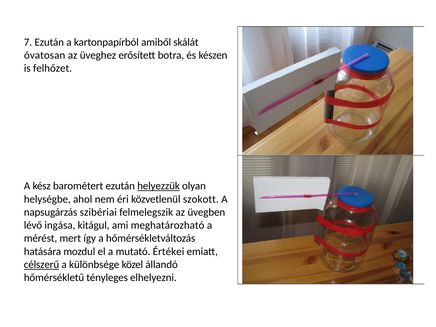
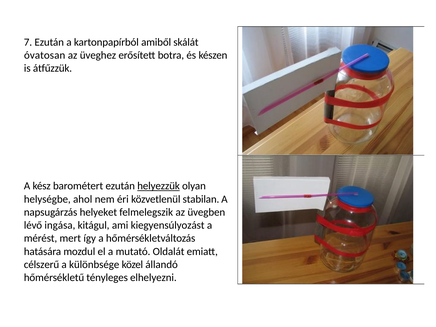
felhőzet: felhőzet -> átfűzzük
szokott: szokott -> stabilan
szibériai: szibériai -> helyeket
meghatározható: meghatározható -> kiegyensúlyozást
Értékei: Értékei -> Oldalát
célszerű underline: present -> none
